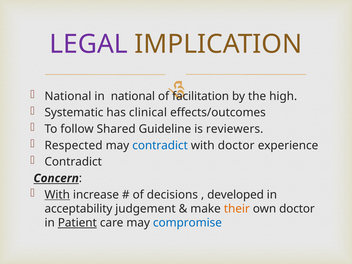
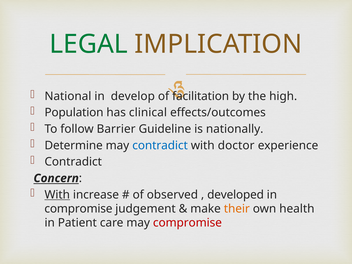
LEGAL colour: purple -> green
in national: national -> develop
Systematic: Systematic -> Population
Shared: Shared -> Barrier
reviewers: reviewers -> nationally
Respected: Respected -> Determine
decisions: decisions -> observed
acceptability at (78, 209): acceptability -> compromise
own doctor: doctor -> health
Patient underline: present -> none
compromise at (187, 223) colour: blue -> red
